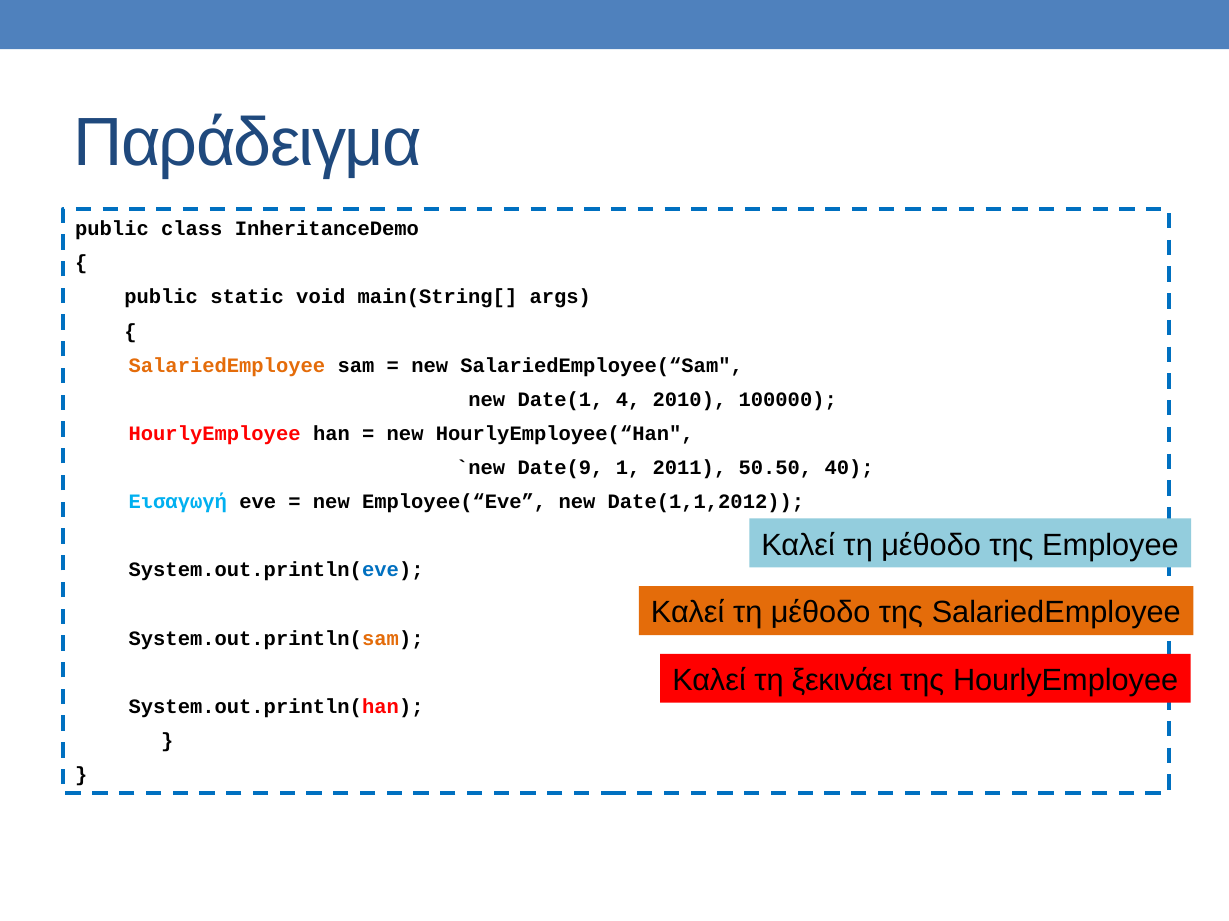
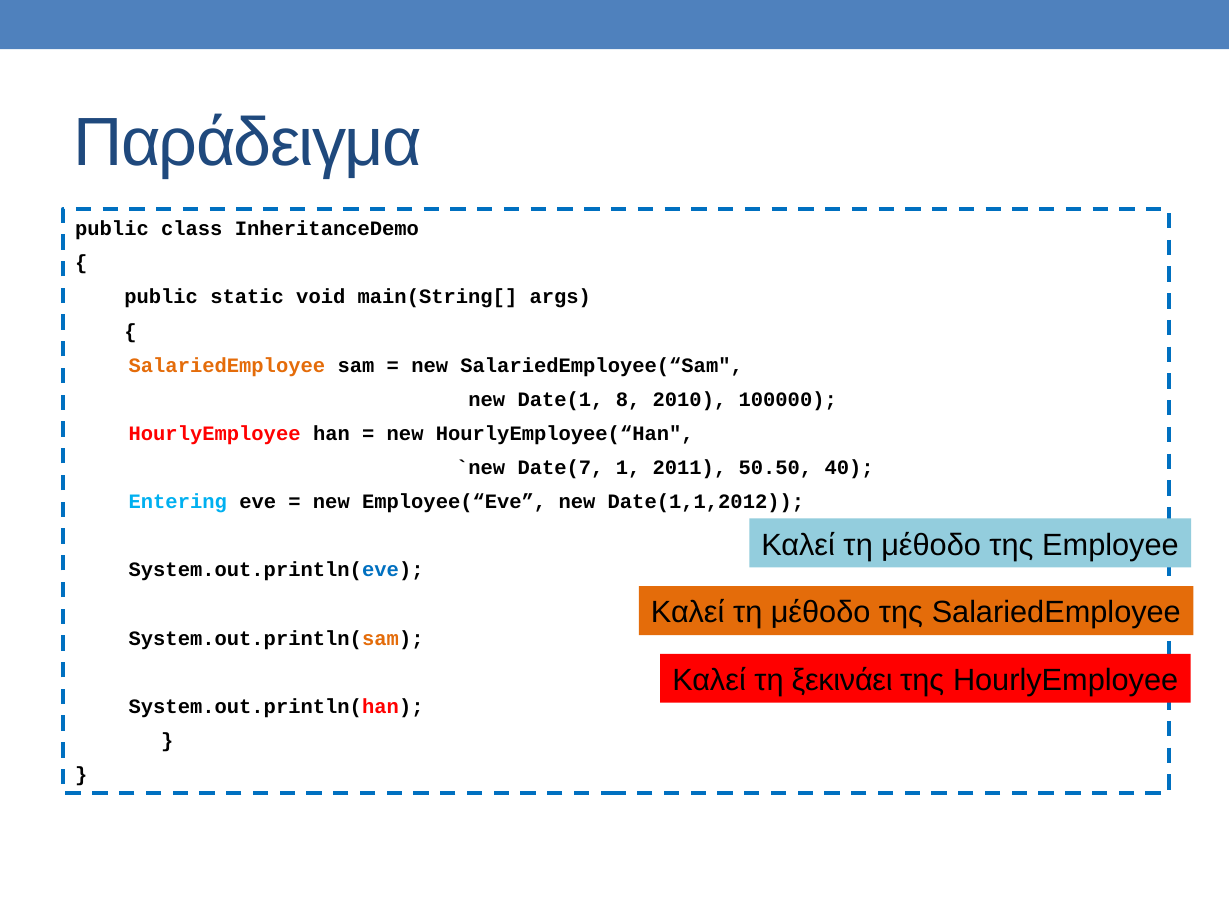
4: 4 -> 8
Date(9: Date(9 -> Date(7
Εισαγωγή: Εισαγωγή -> Entering
